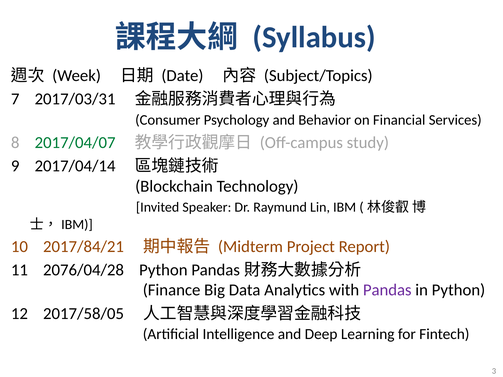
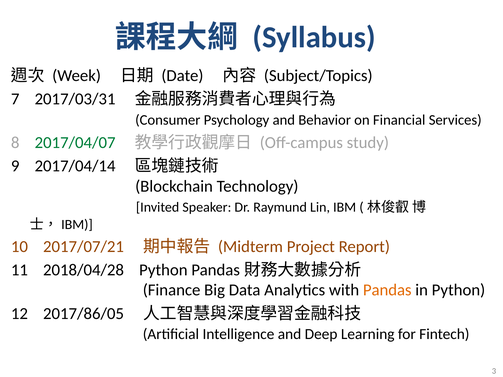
2017/84/21: 2017/84/21 -> 2017/07/21
2076/04/28: 2076/04/28 -> 2018/04/28
Pandas colour: purple -> orange
2017/58/05: 2017/58/05 -> 2017/86/05
